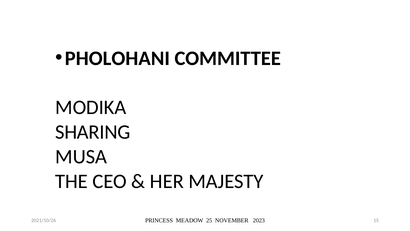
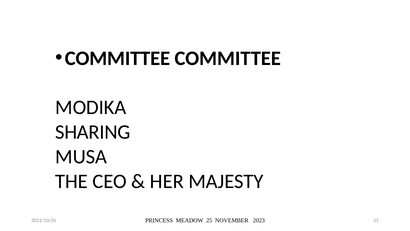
PHOLOHANI at (117, 58): PHOLOHANI -> COMMITTEE
